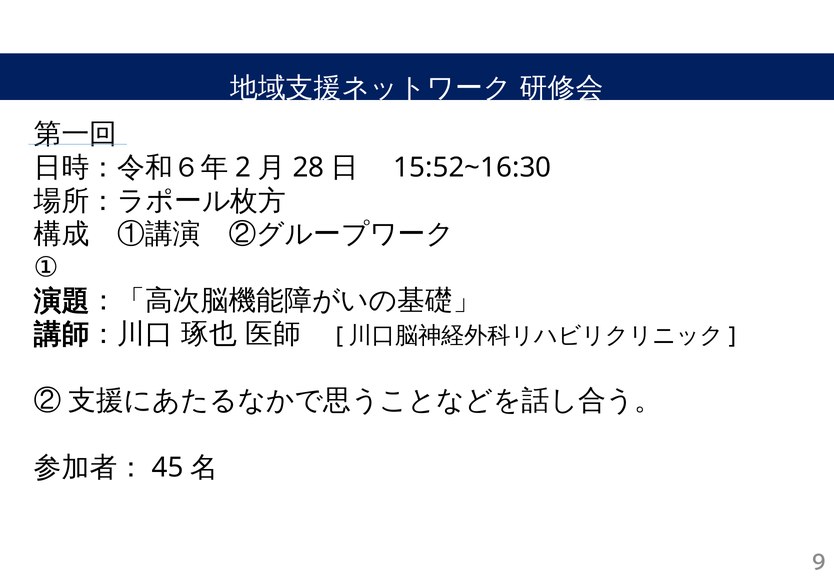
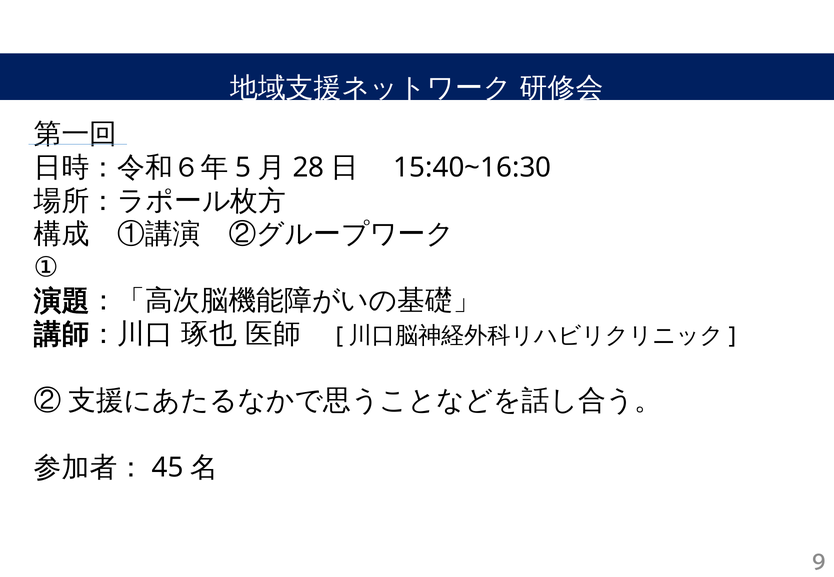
2: 2 -> 5
15:52~16:30: 15:52~16:30 -> 15:40~16:30
